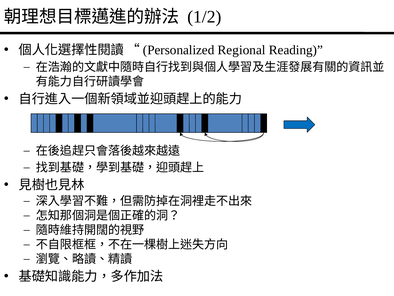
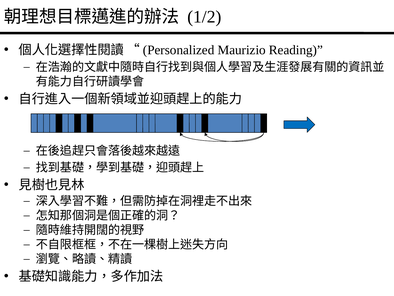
Regional: Regional -> Maurizio
